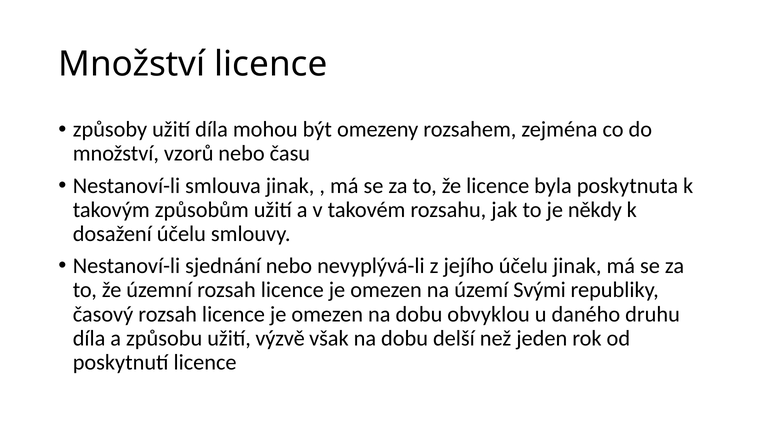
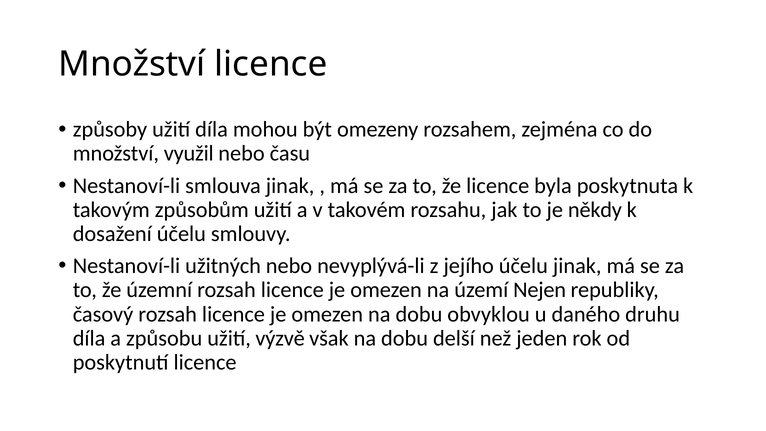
vzorů: vzorů -> využil
sjednání: sjednání -> užitných
Svými: Svými -> Nejen
